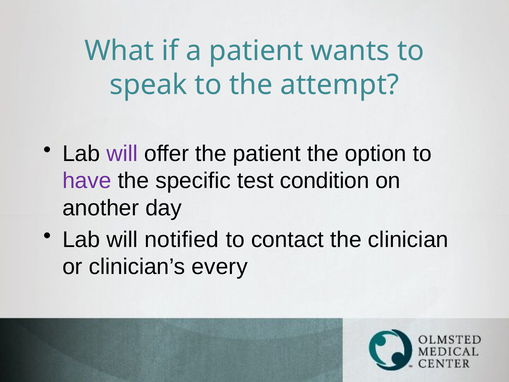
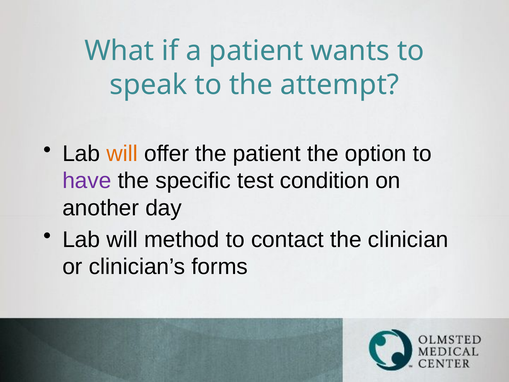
will at (122, 153) colour: purple -> orange
notified: notified -> method
every: every -> forms
